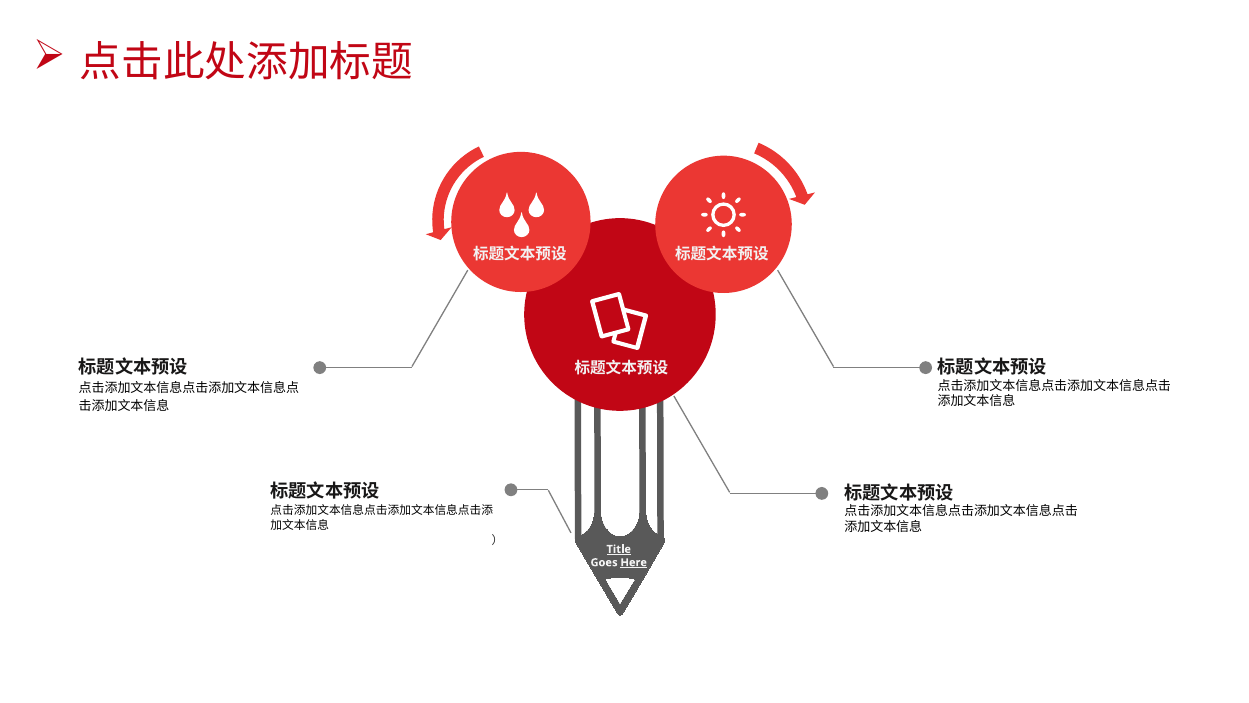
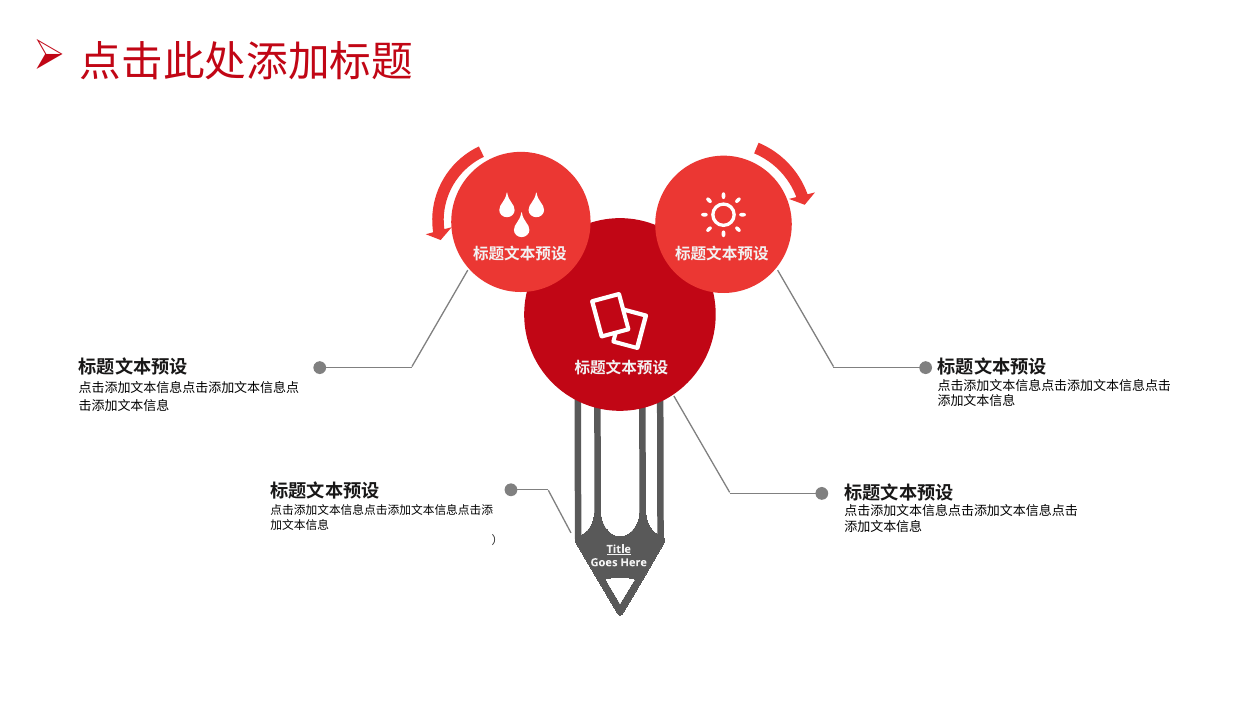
Here underline: present -> none
